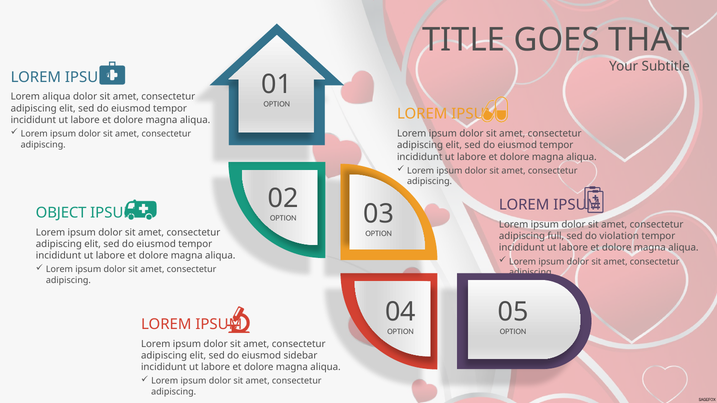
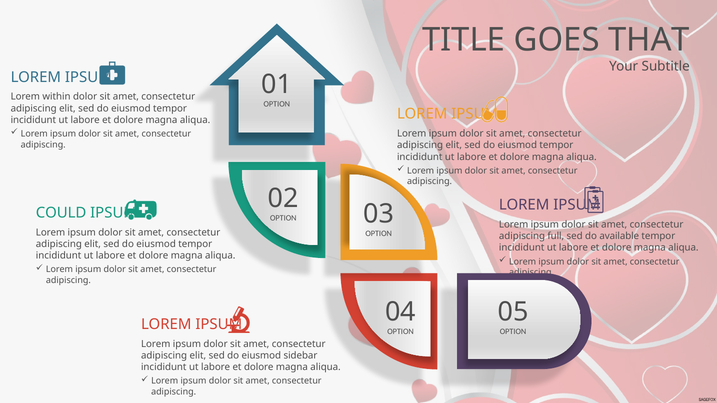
Lorem aliqua: aliqua -> within
OBJECT: OBJECT -> COULD
violation: violation -> available
